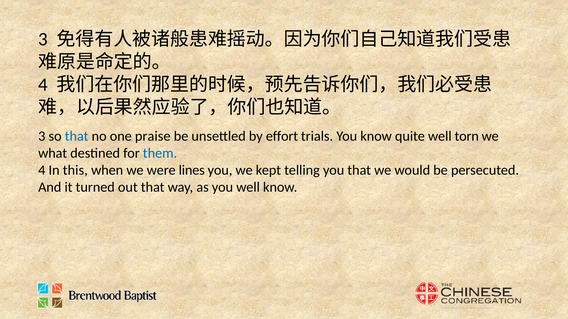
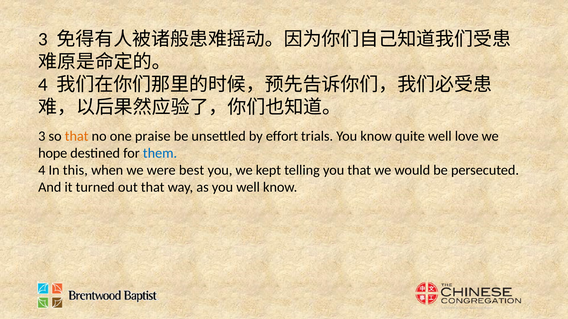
that at (77, 136) colour: blue -> orange
torn: torn -> love
what: what -> hope
lines: lines -> best
